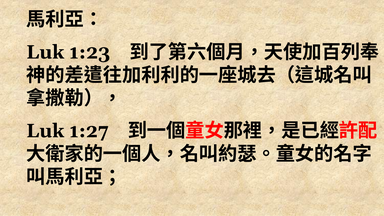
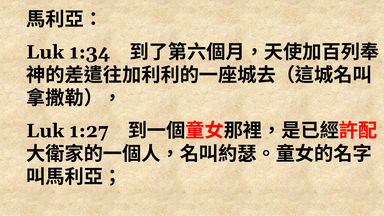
1:23: 1:23 -> 1:34
